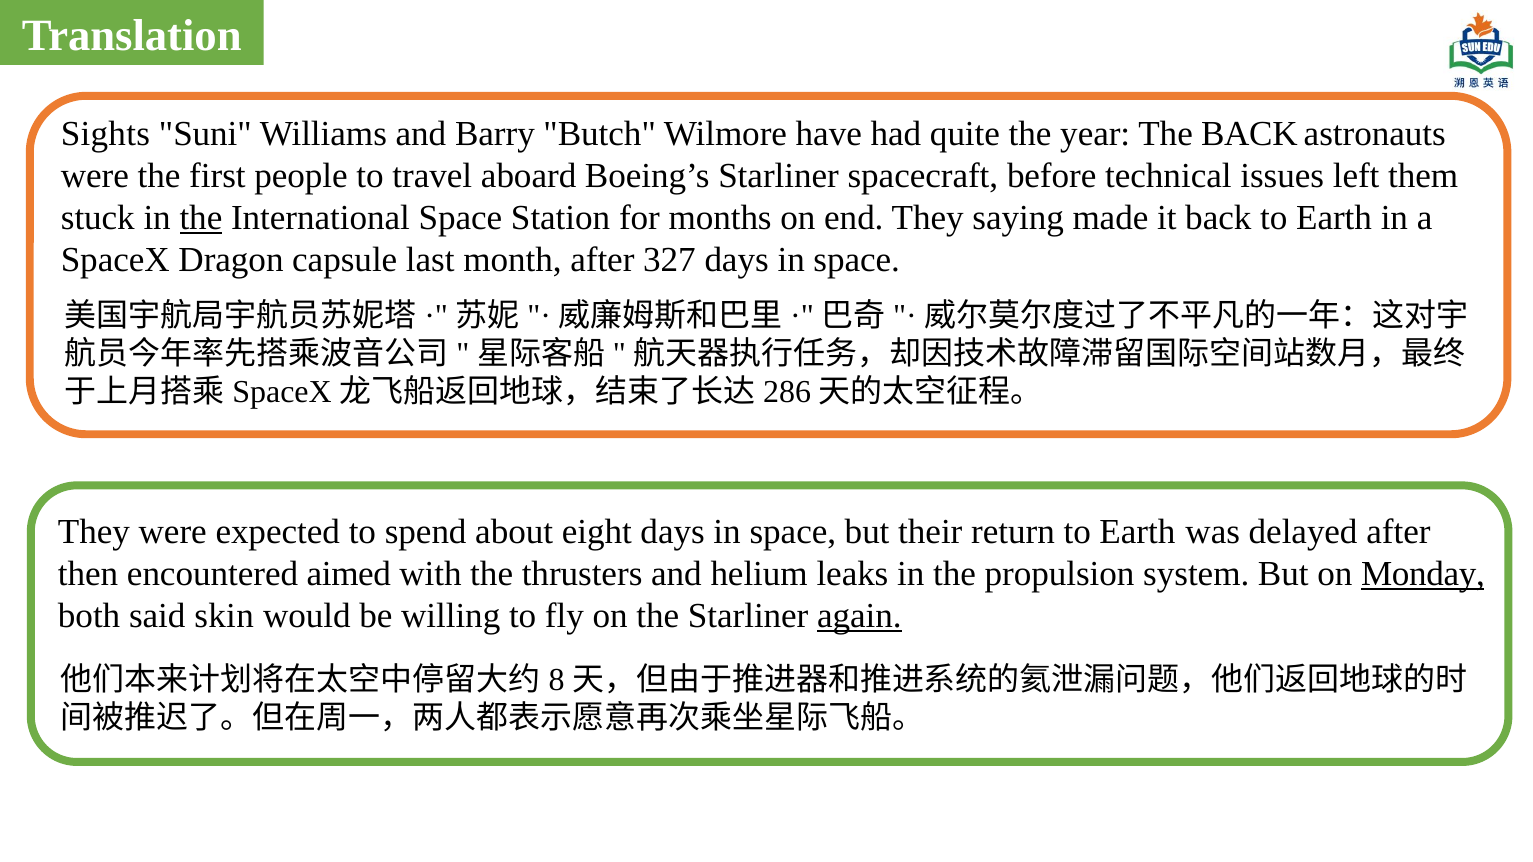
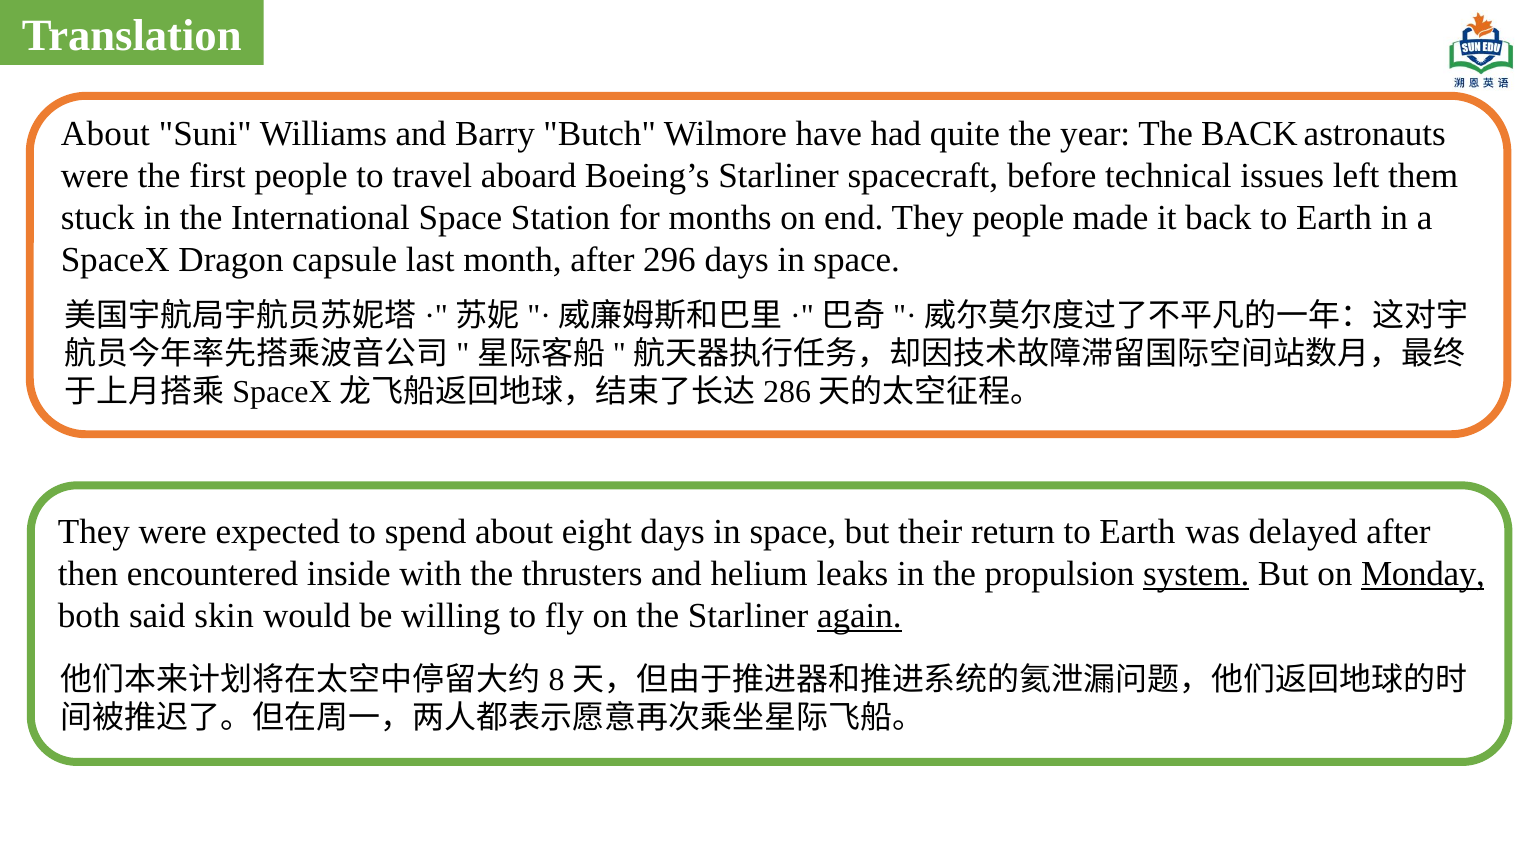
Sights at (105, 134): Sights -> About
the at (201, 218) underline: present -> none
They saying: saying -> people
327: 327 -> 296
aimed: aimed -> inside
system underline: none -> present
